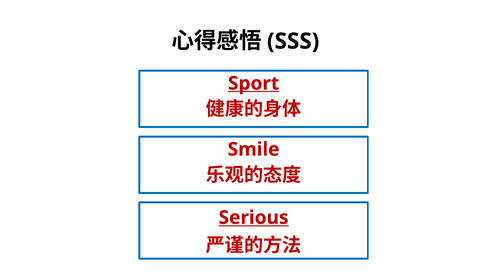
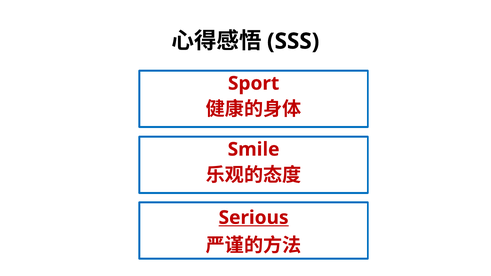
Sport underline: present -> none
